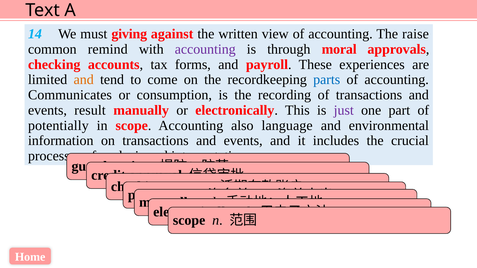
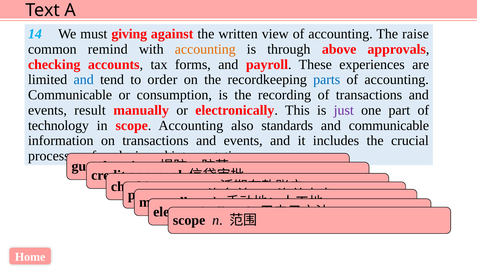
accounting at (205, 49) colour: purple -> orange
moral: moral -> above
and at (84, 80) colour: orange -> blue
come: come -> order
Communicates at (70, 95): Communicates -> Communicable
potentially: potentially -> technology
language: language -> standards
and environmental: environmental -> communicable
